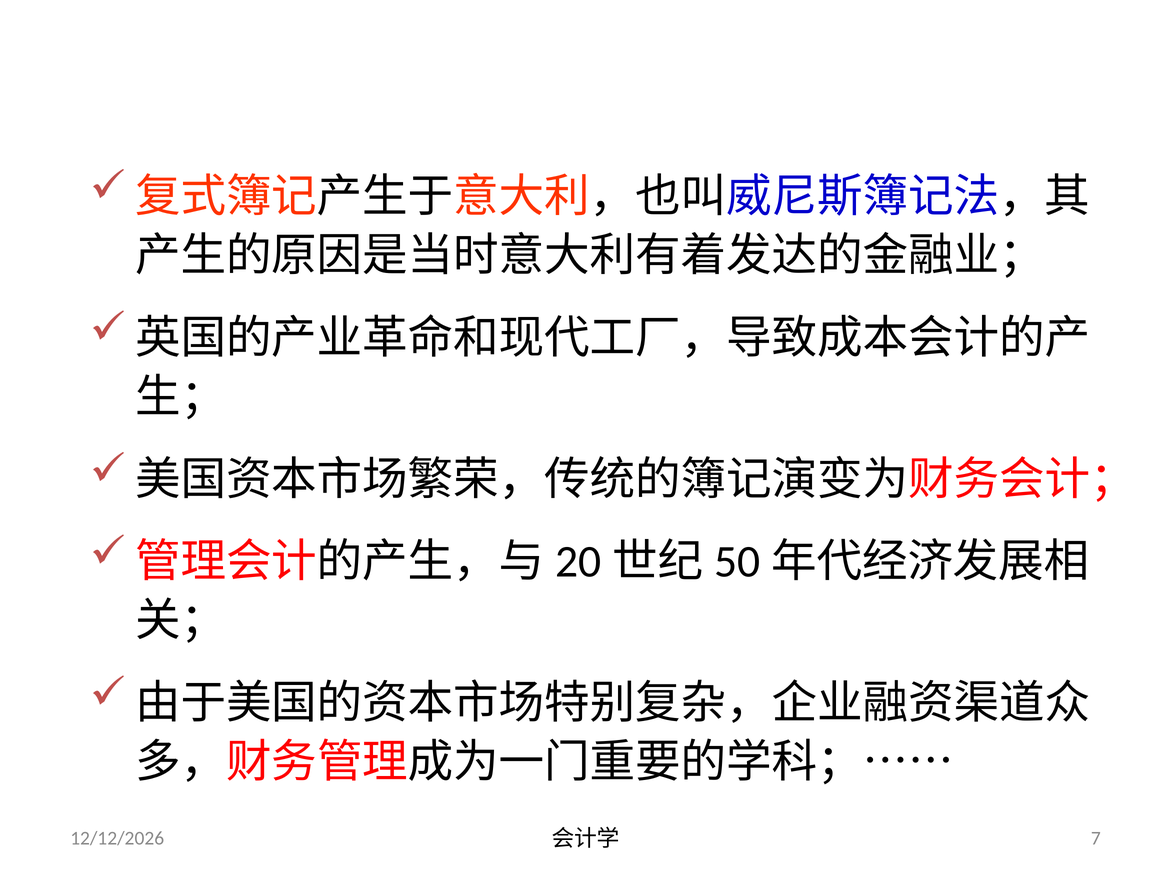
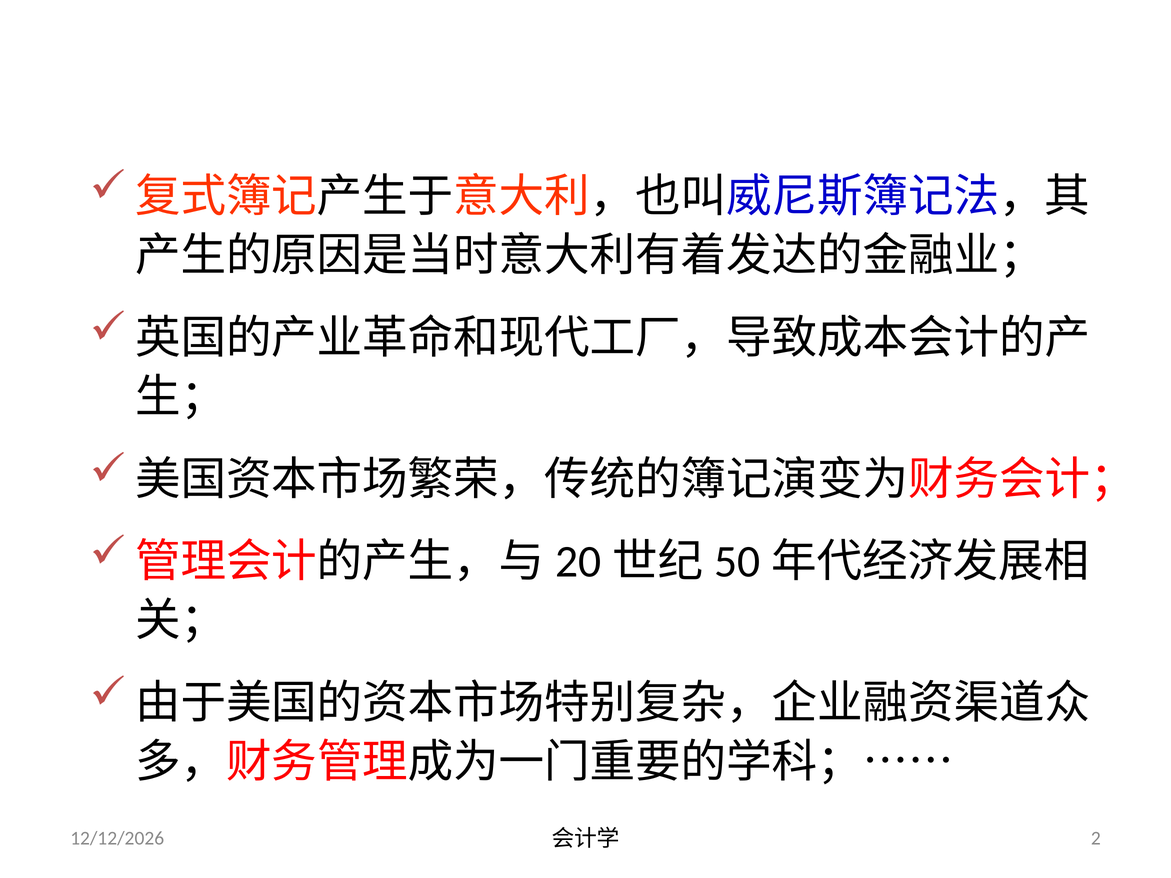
7: 7 -> 2
